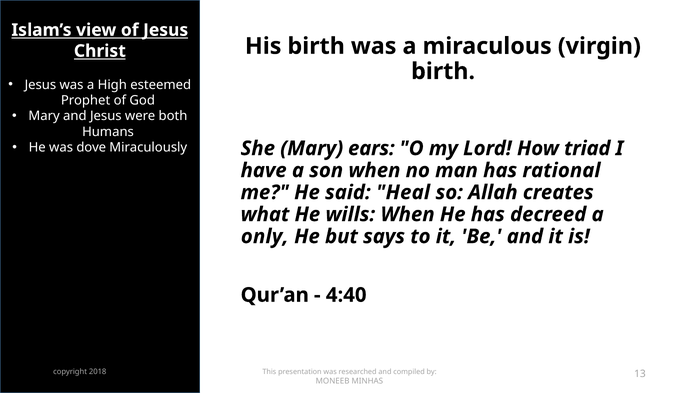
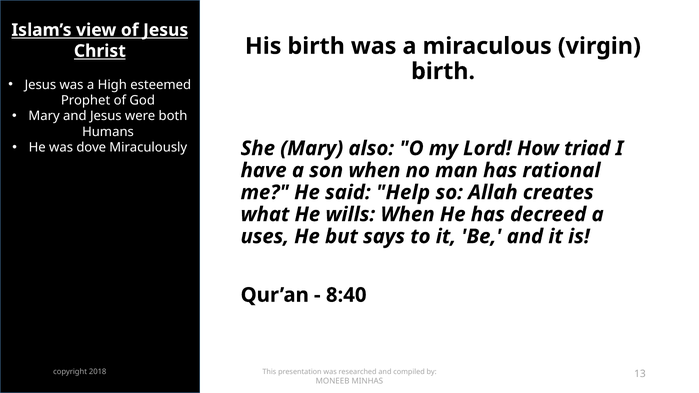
ears: ears -> also
Heal: Heal -> Help
only: only -> uses
4:40: 4:40 -> 8:40
